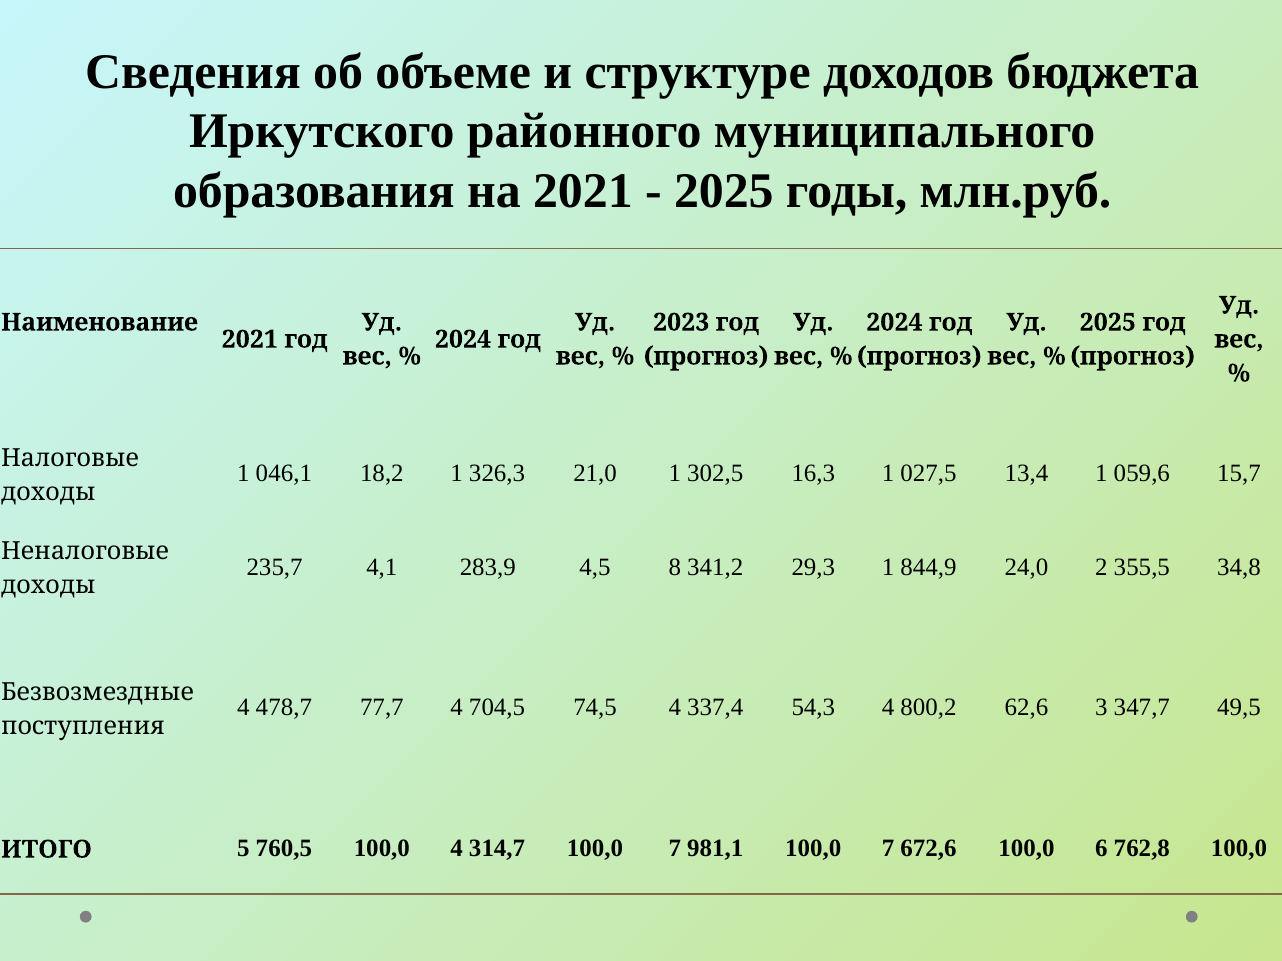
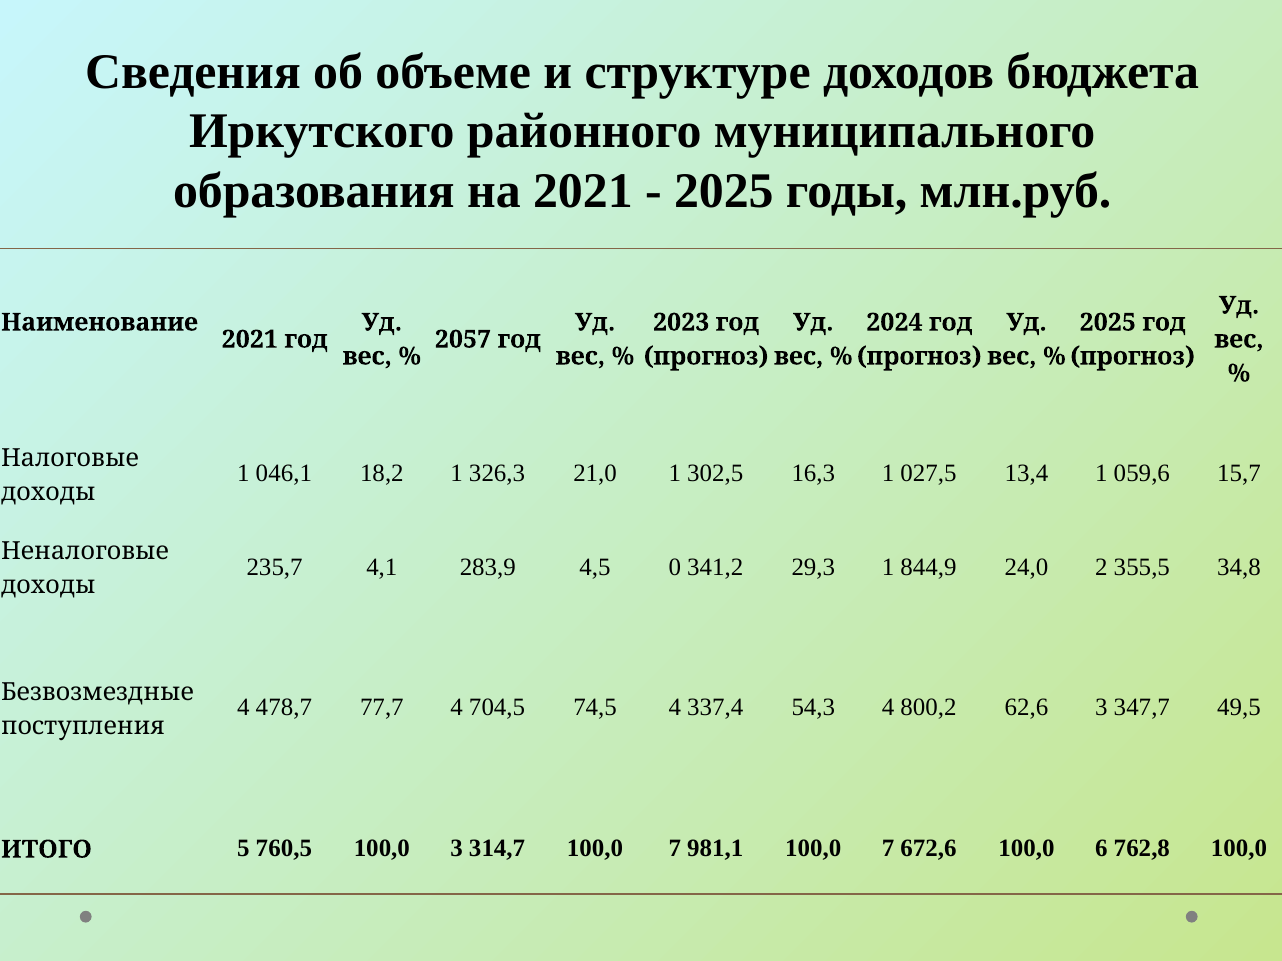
2024 at (463, 340): 2024 -> 2057
8: 8 -> 0
100,0 4: 4 -> 3
